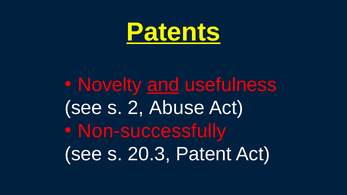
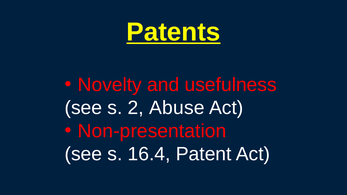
and underline: present -> none
Non-successfully: Non-successfully -> Non-presentation
20.3: 20.3 -> 16.4
